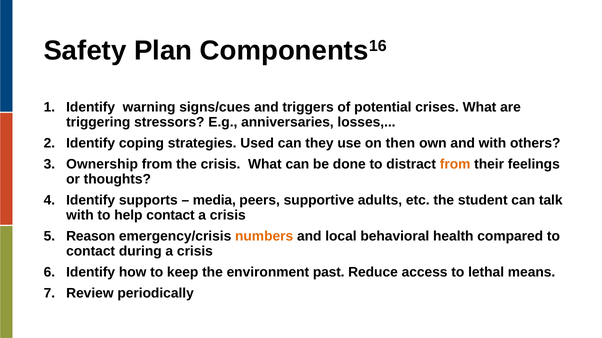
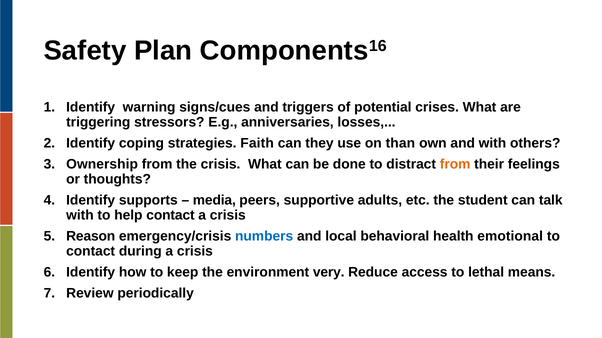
Used: Used -> Faith
then: then -> than
numbers colour: orange -> blue
compared: compared -> emotional
past: past -> very
